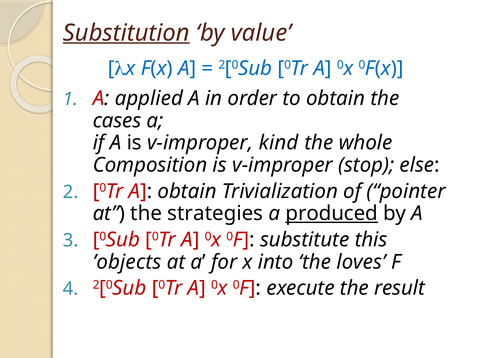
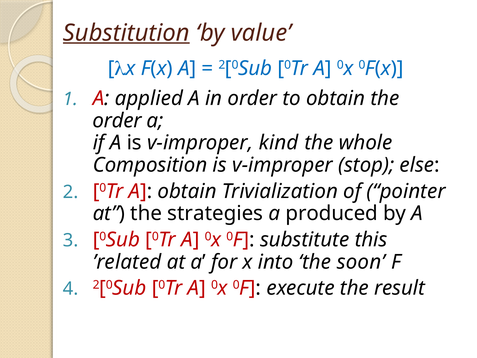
cases at (117, 121): cases -> order
produced underline: present -> none
’objects: ’objects -> ’related
loves: loves -> soon
